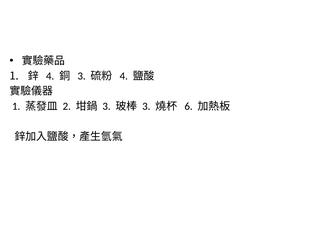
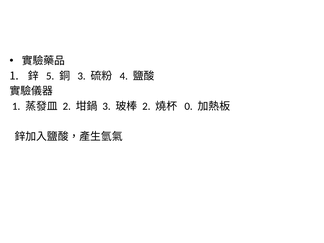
4 at (50, 76): 4 -> 5
3 at (146, 106): 3 -> 2
6: 6 -> 0
